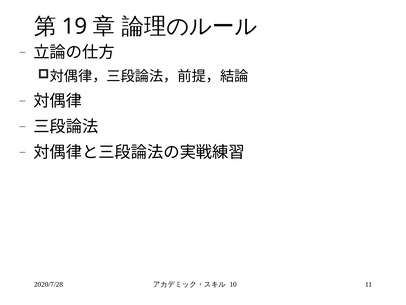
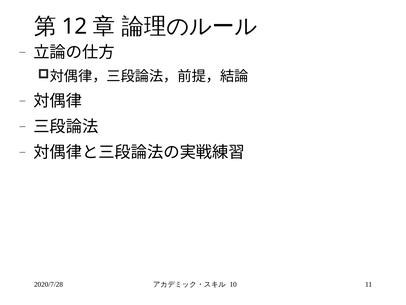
19: 19 -> 12
